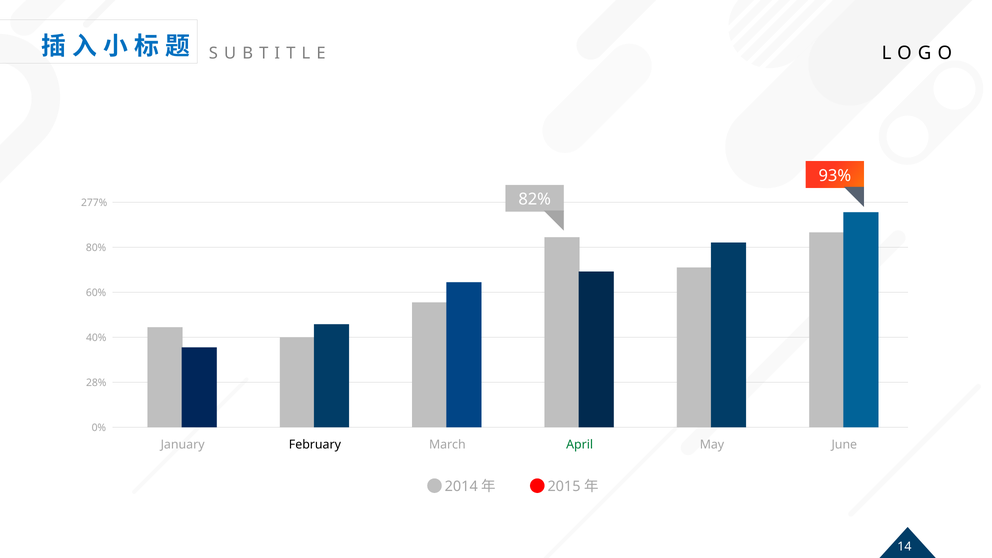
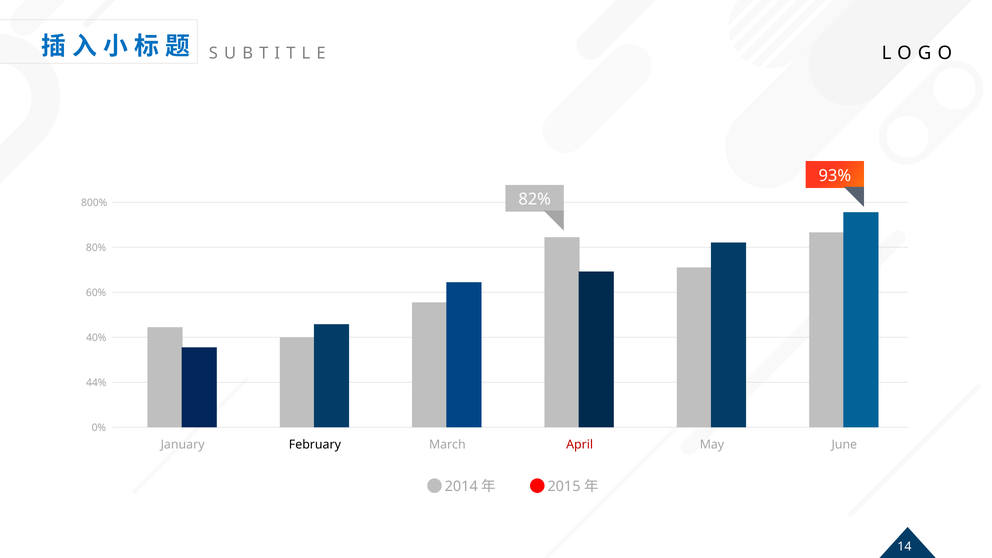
277%: 277% -> 800%
28%: 28% -> 44%
April colour: green -> red
